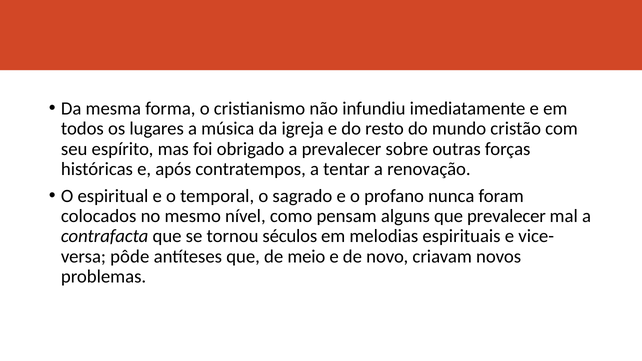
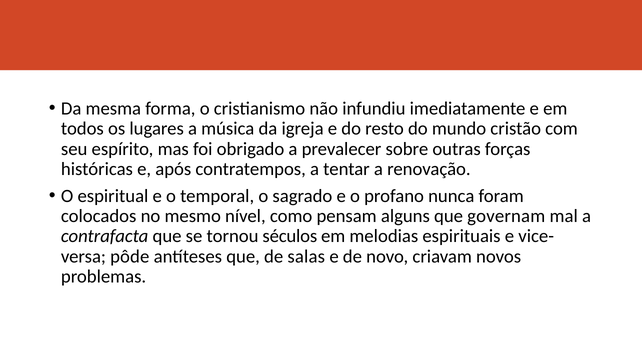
que prevalecer: prevalecer -> governam
meio: meio -> salas
